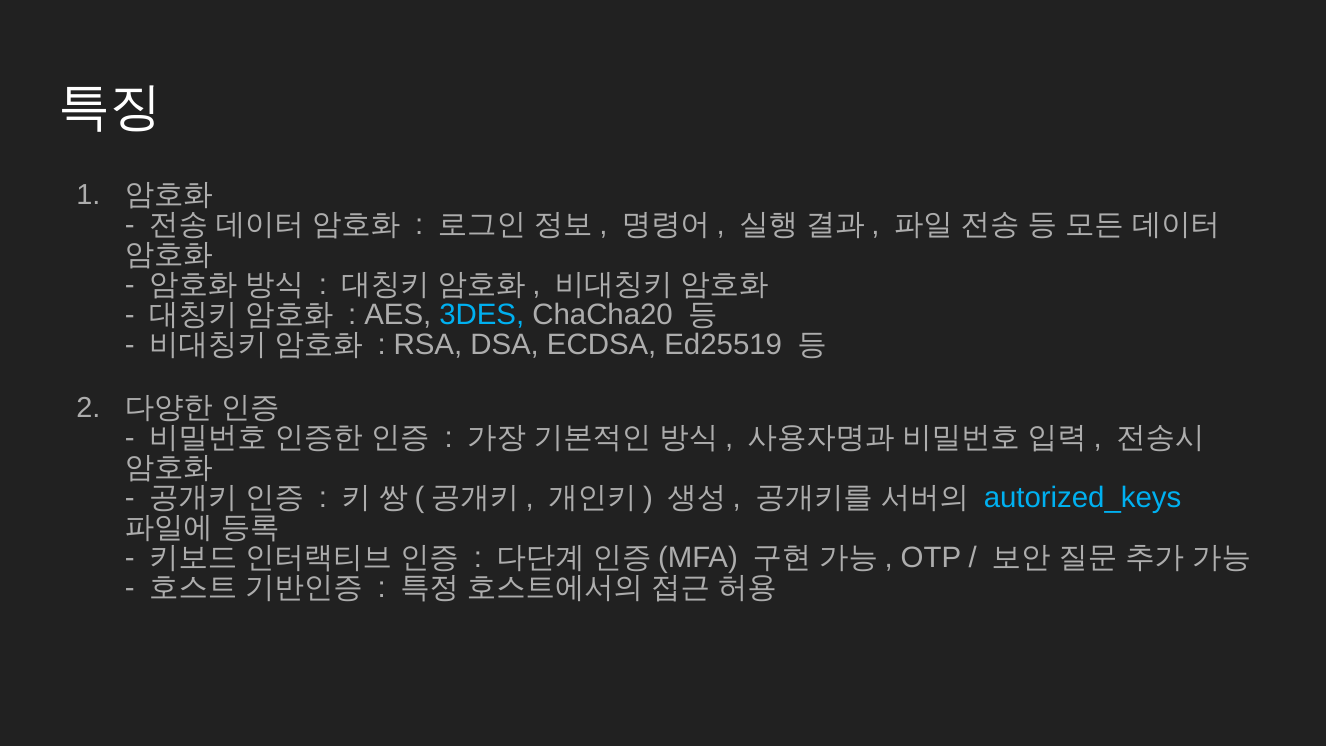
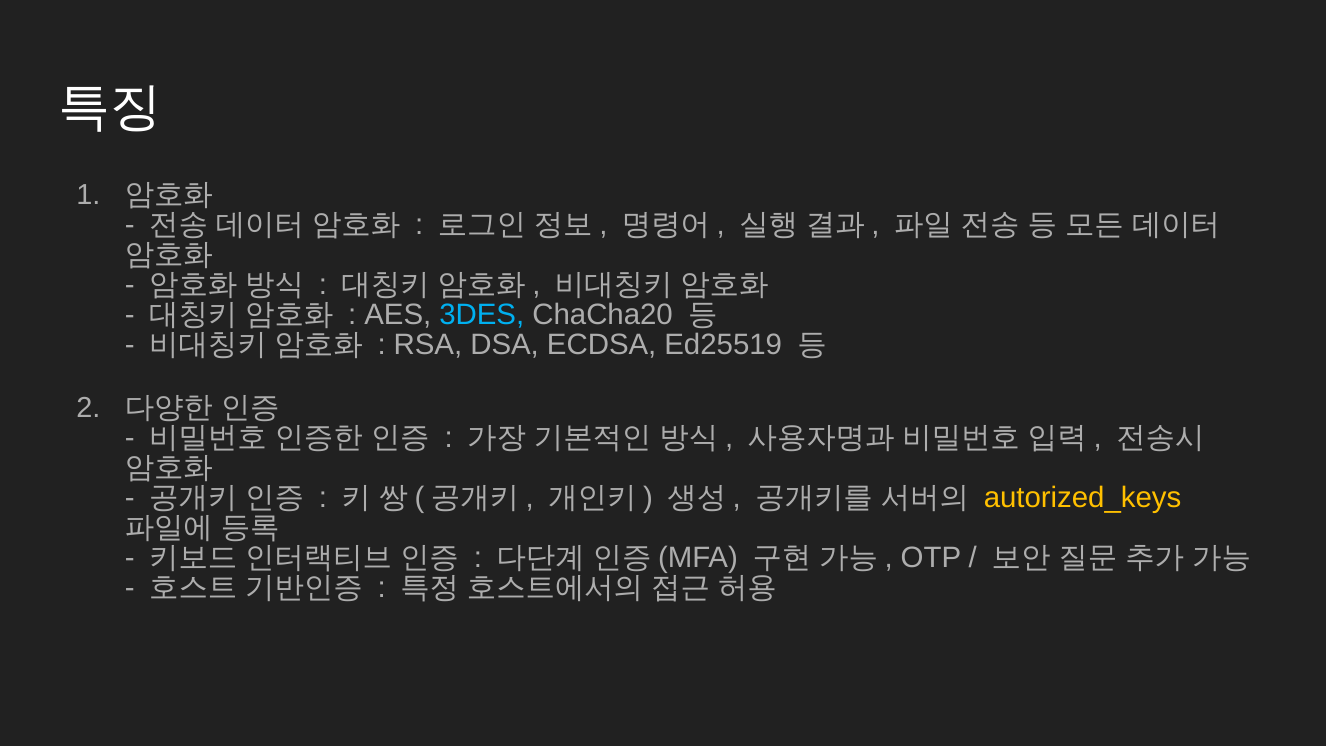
autorized_keys colour: light blue -> yellow
